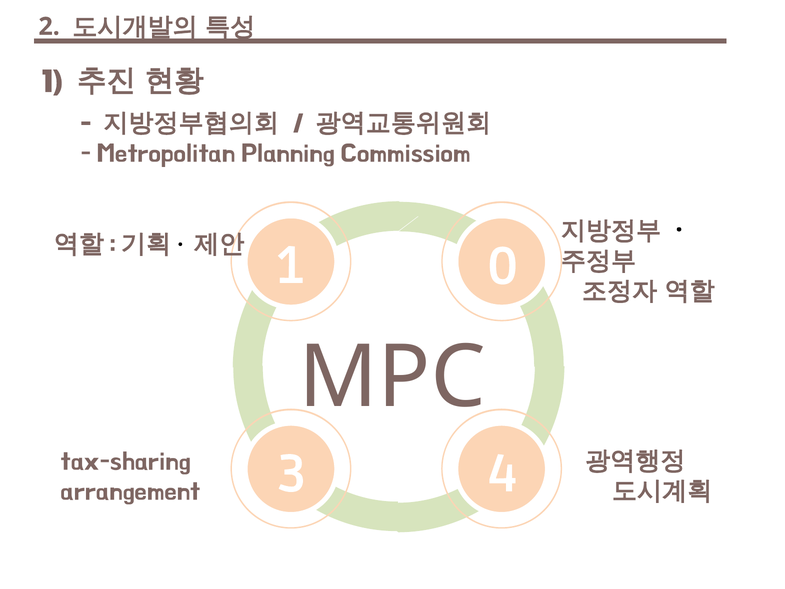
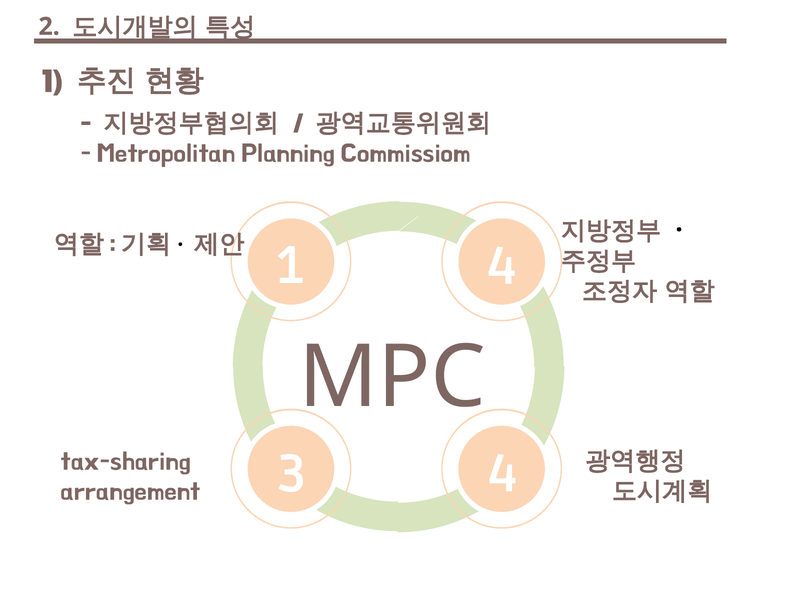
1 0: 0 -> 4
